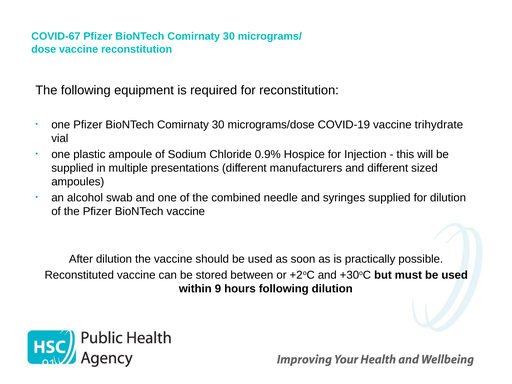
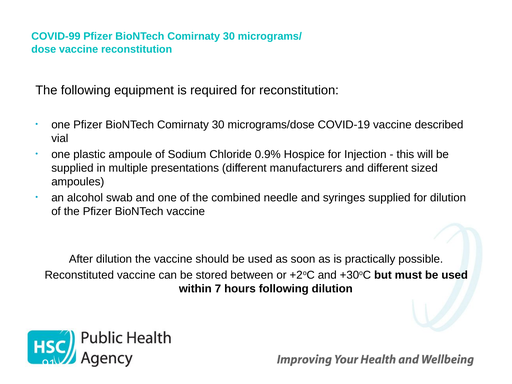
COVID-67: COVID-67 -> COVID-99
trihydrate: trihydrate -> described
9: 9 -> 7
